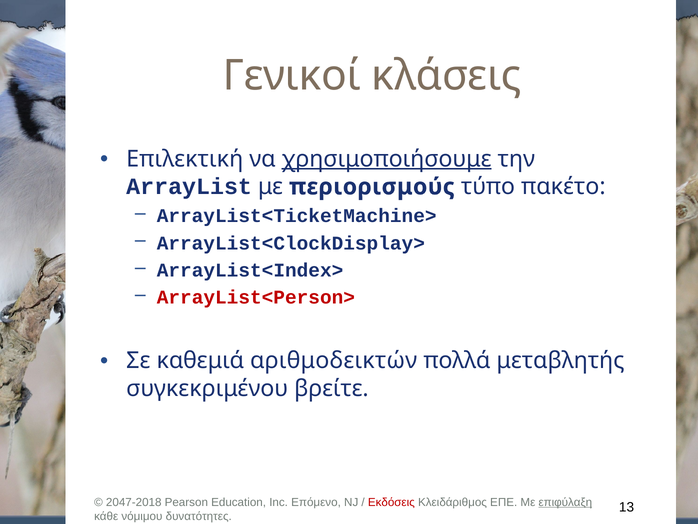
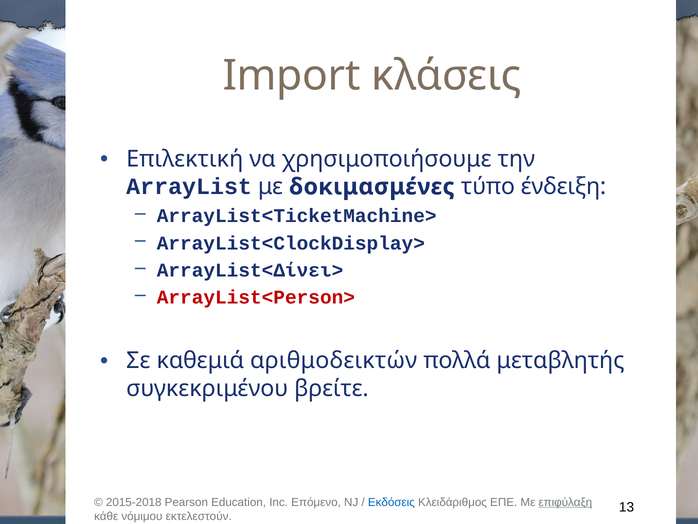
Γενικοί: Γενικοί -> Import
χρησιμοποιήσουμε underline: present -> none
περιορισμούς: περιορισμούς -> δοκιμασμένες
πακέτο: πακέτο -> ένδειξη
ArrayList<Index>: ArrayList<Index> -> ArrayList<Δίνει>
2047-2018: 2047-2018 -> 2015-2018
Εκδόσεις colour: red -> blue
δυνατότητες: δυνατότητες -> εκτελεστούν
